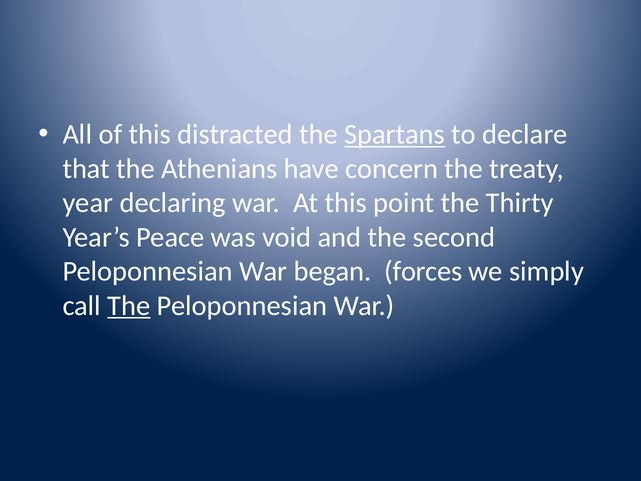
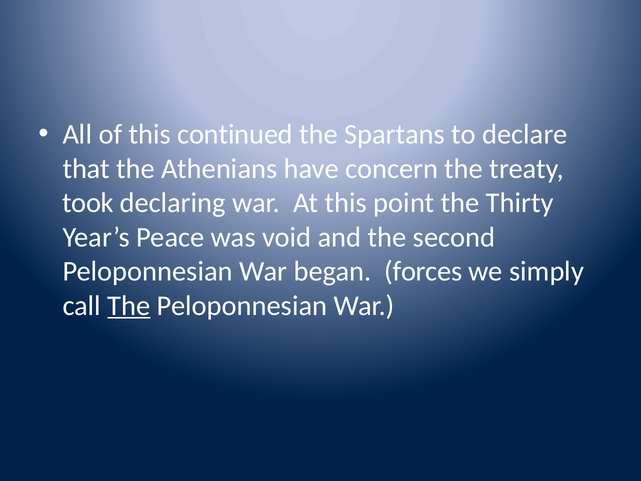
distracted: distracted -> continued
Spartans underline: present -> none
year: year -> took
